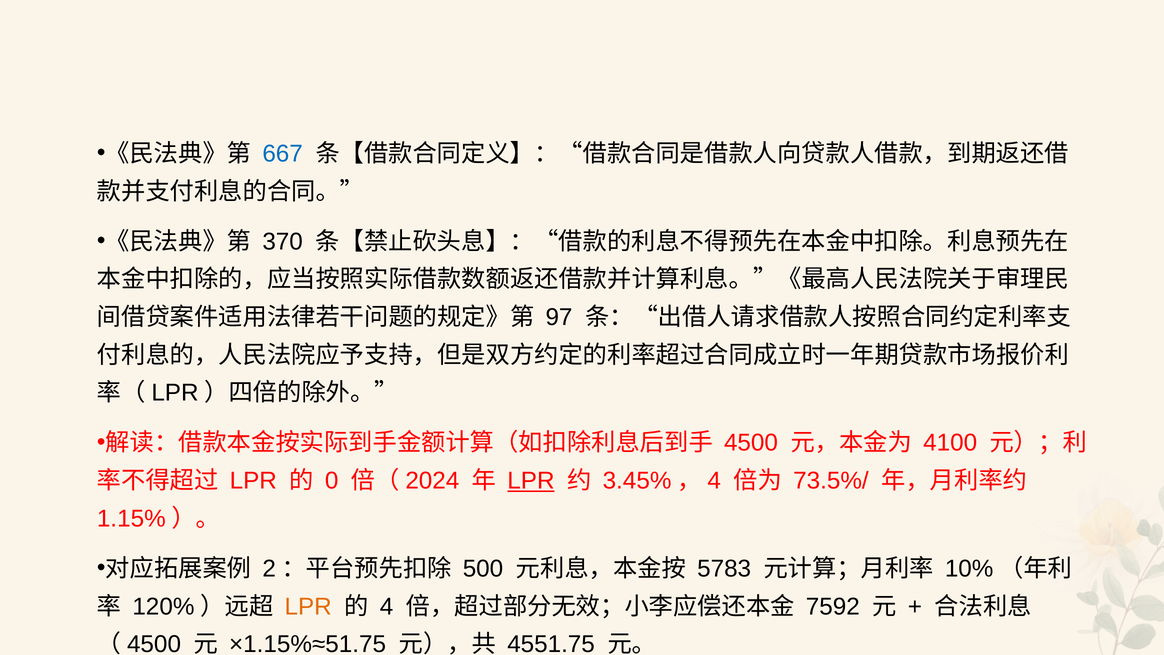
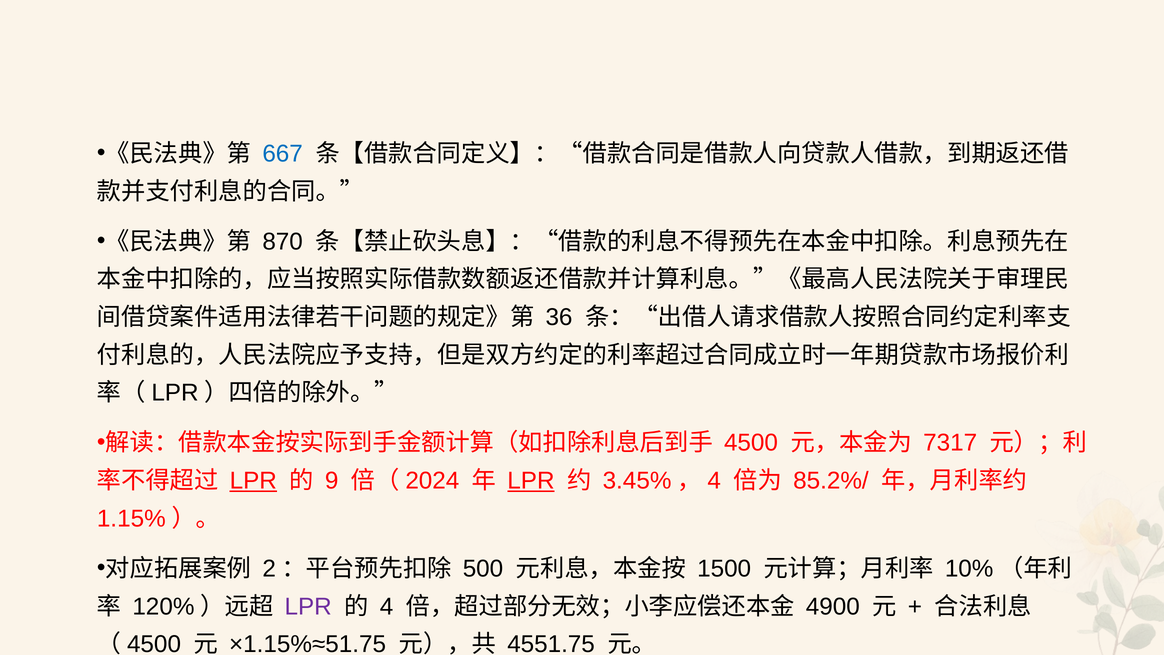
370: 370 -> 870
97: 97 -> 36
4100: 4100 -> 7317
LPR at (253, 481) underline: none -> present
0: 0 -> 9
73.5%/: 73.5%/ -> 85.2%/
5783: 5783 -> 1500
LPR at (308, 606) colour: orange -> purple
7592: 7592 -> 4900
